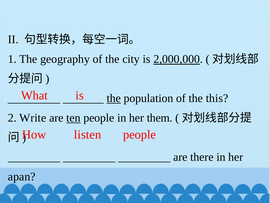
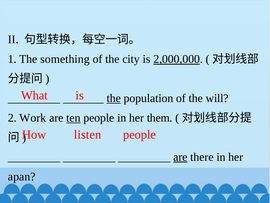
geography: geography -> something
this: this -> will
Write: Write -> Work
are at (180, 157) underline: none -> present
